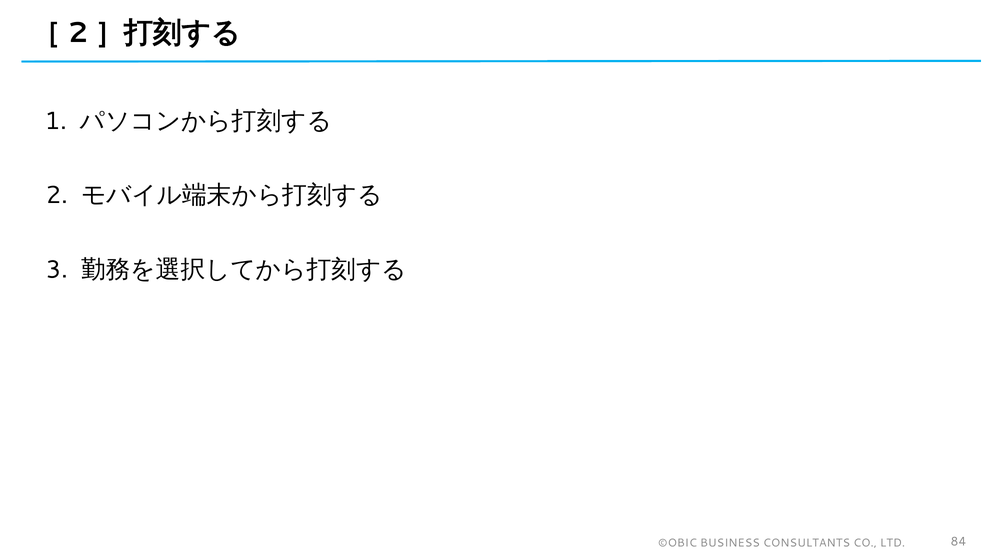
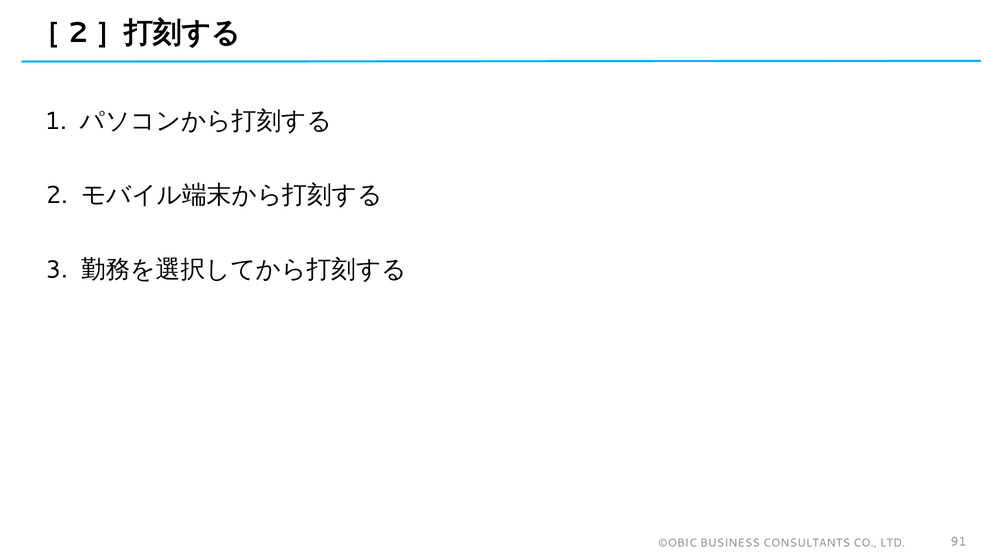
84: 84 -> 91
